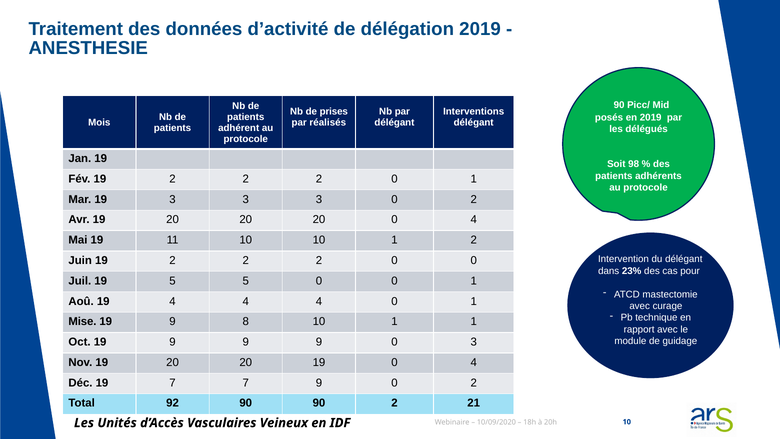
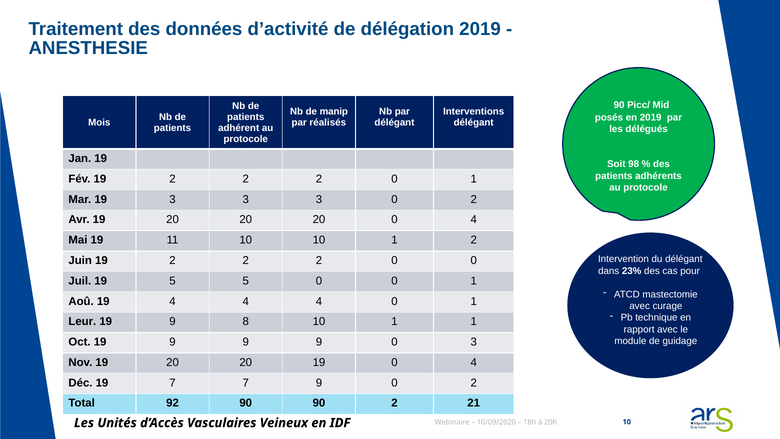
prises: prises -> manip
Mise: Mise -> Leur
